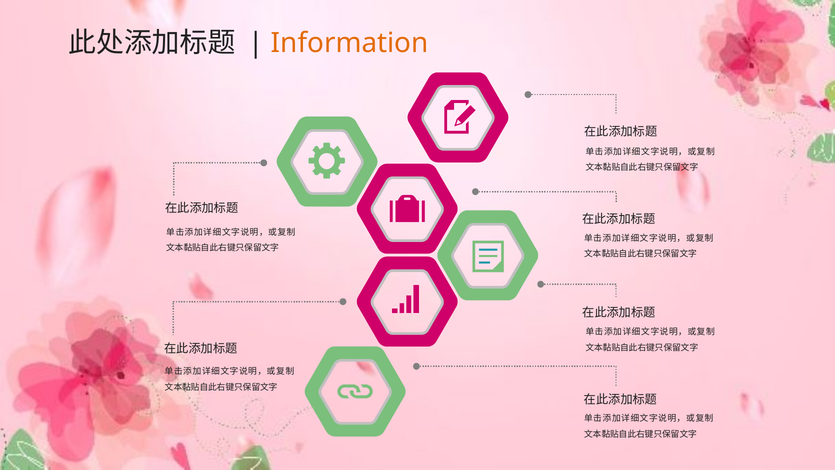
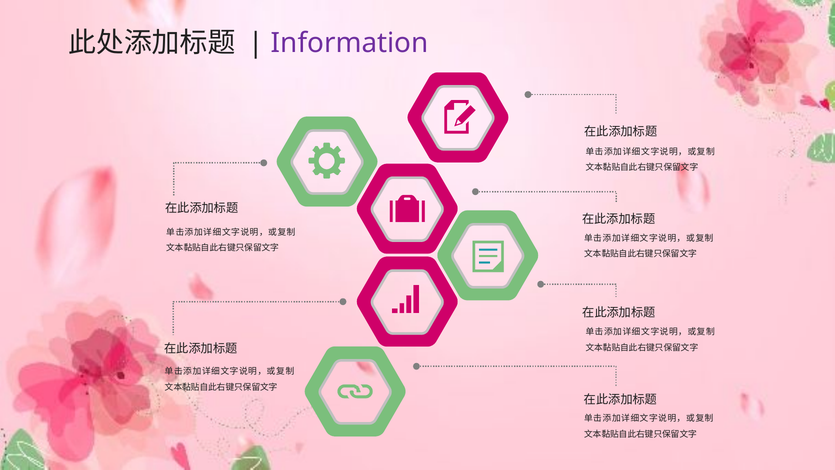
Information colour: orange -> purple
